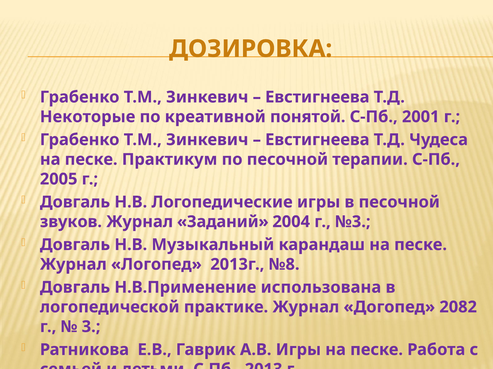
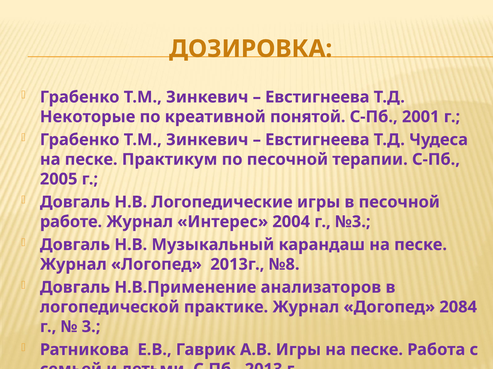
звуков: звуков -> работе
Заданий: Заданий -> Интерес
использована: использована -> анализаторов
2082: 2082 -> 2084
